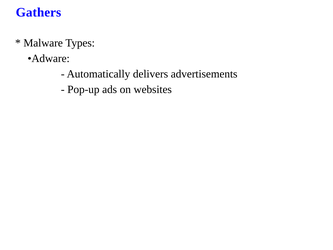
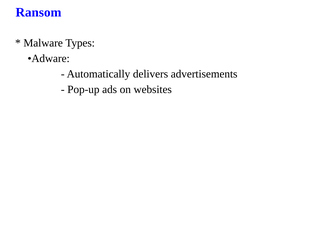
Gathers: Gathers -> Ransom
